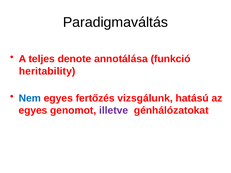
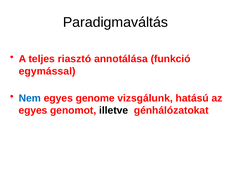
denote: denote -> riasztó
heritability: heritability -> egymással
fertőzés: fertőzés -> genome
illetve colour: purple -> black
